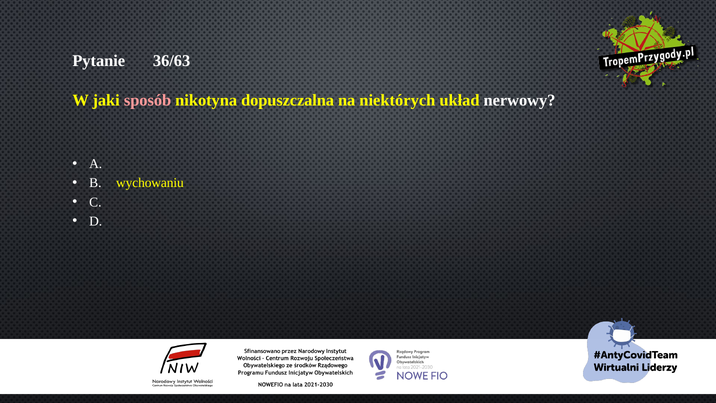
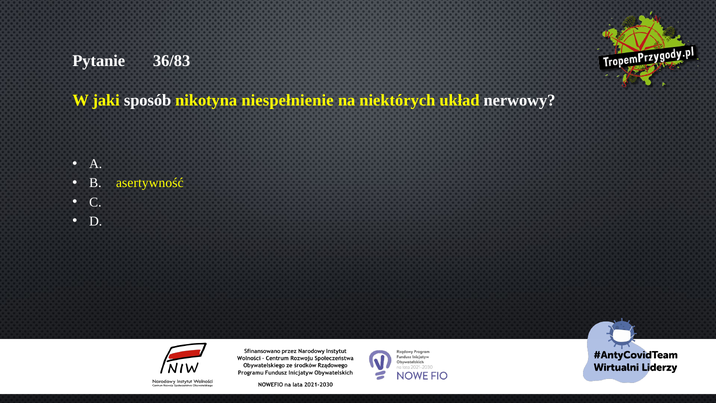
36/63: 36/63 -> 36/83
sposób colour: pink -> white
dopuszczalna: dopuszczalna -> niespełnienie
wychowaniu: wychowaniu -> asertywność
